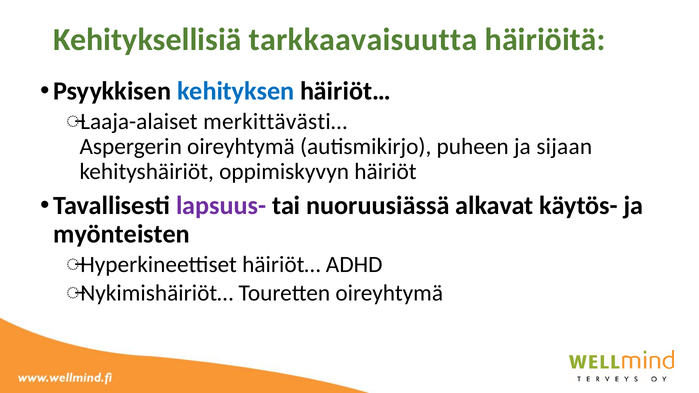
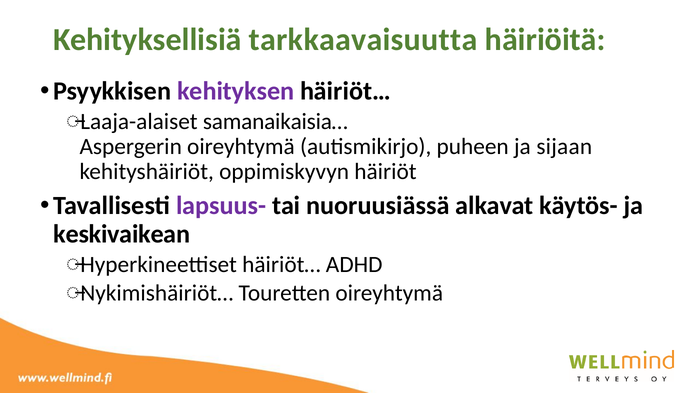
kehityksen colour: blue -> purple
merkittävästi…: merkittävästi… -> samanaikaisia…
myönteisten: myönteisten -> keskivaikean
